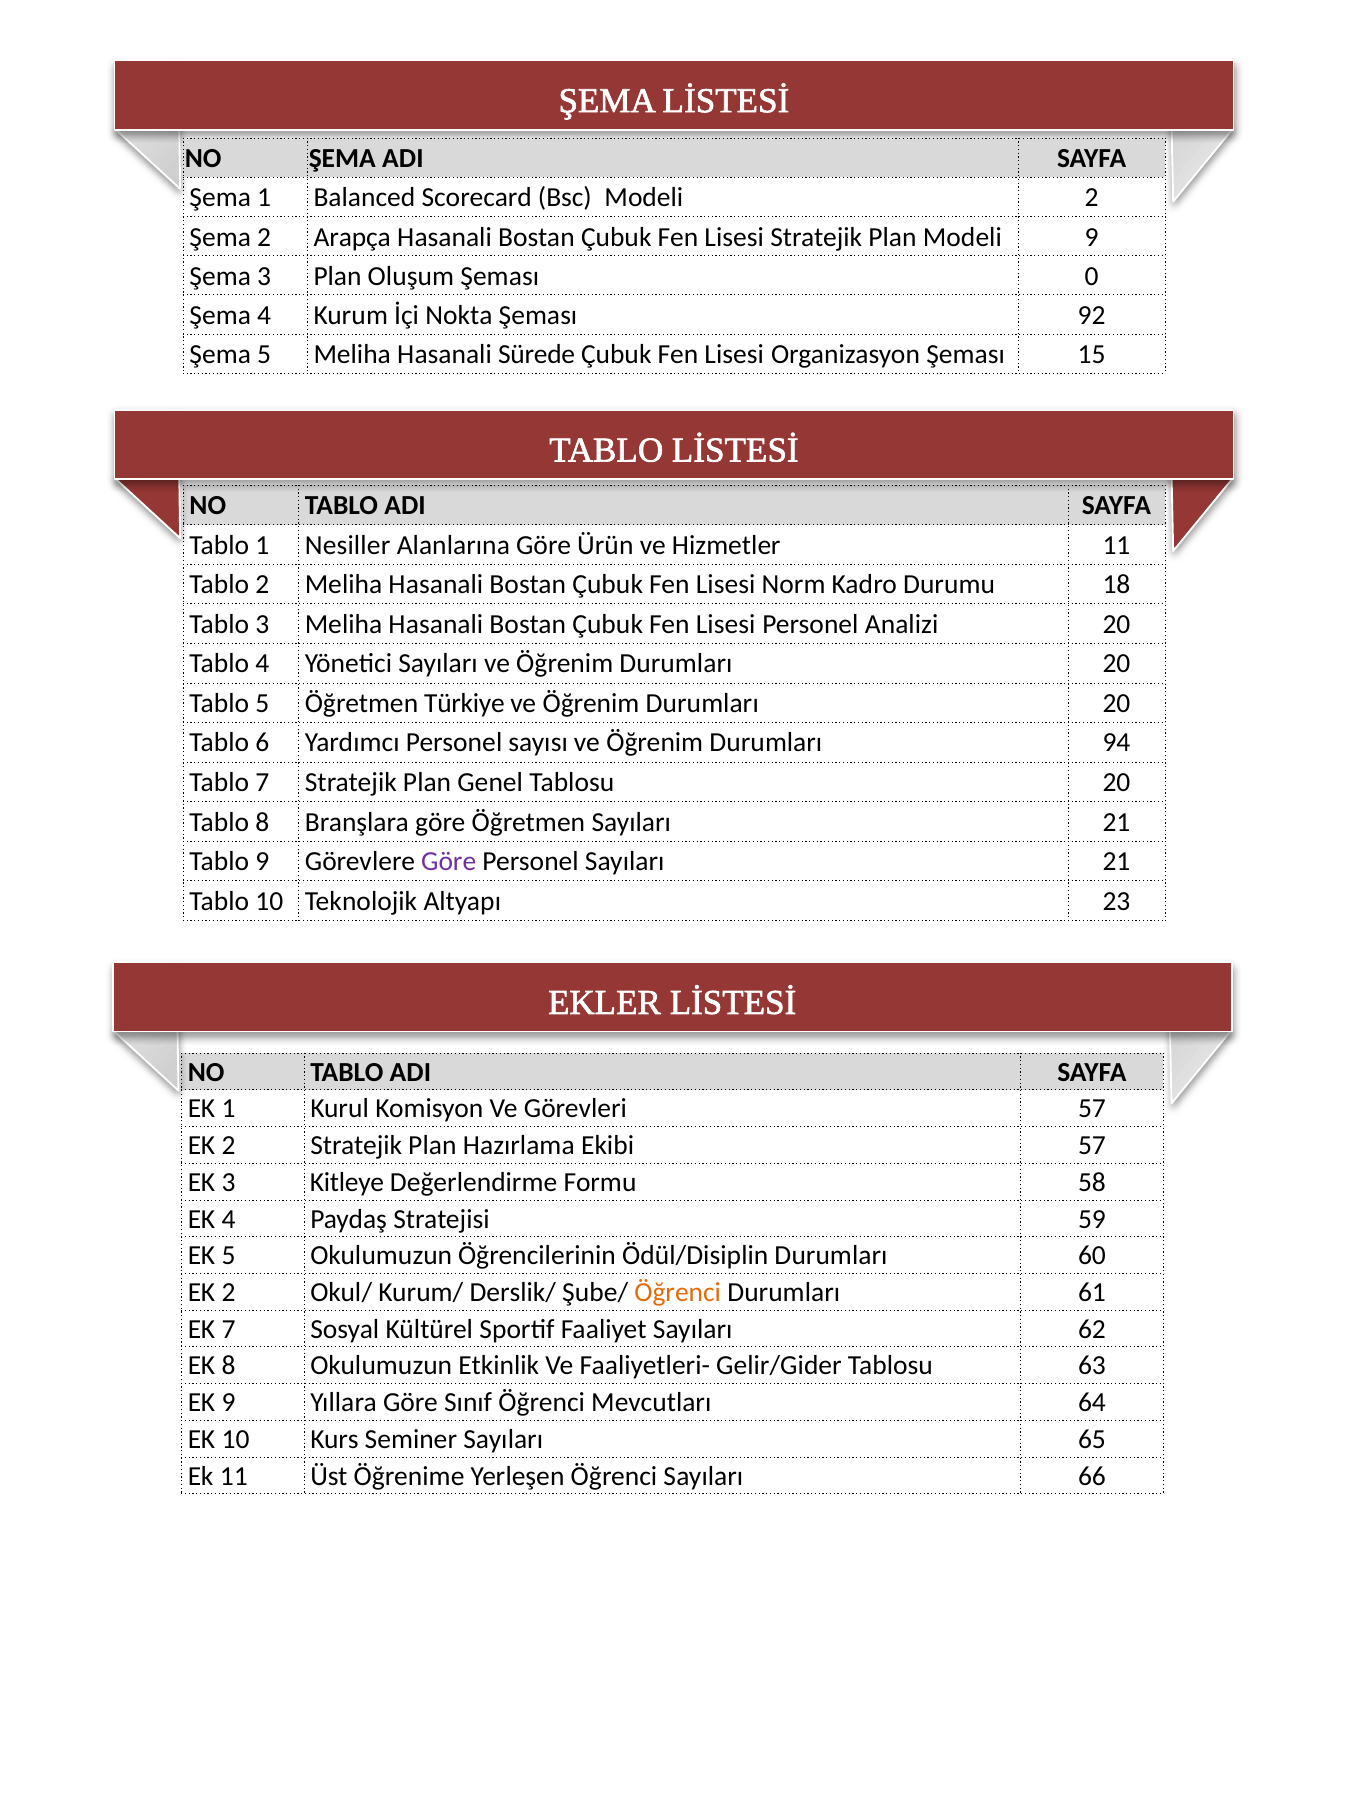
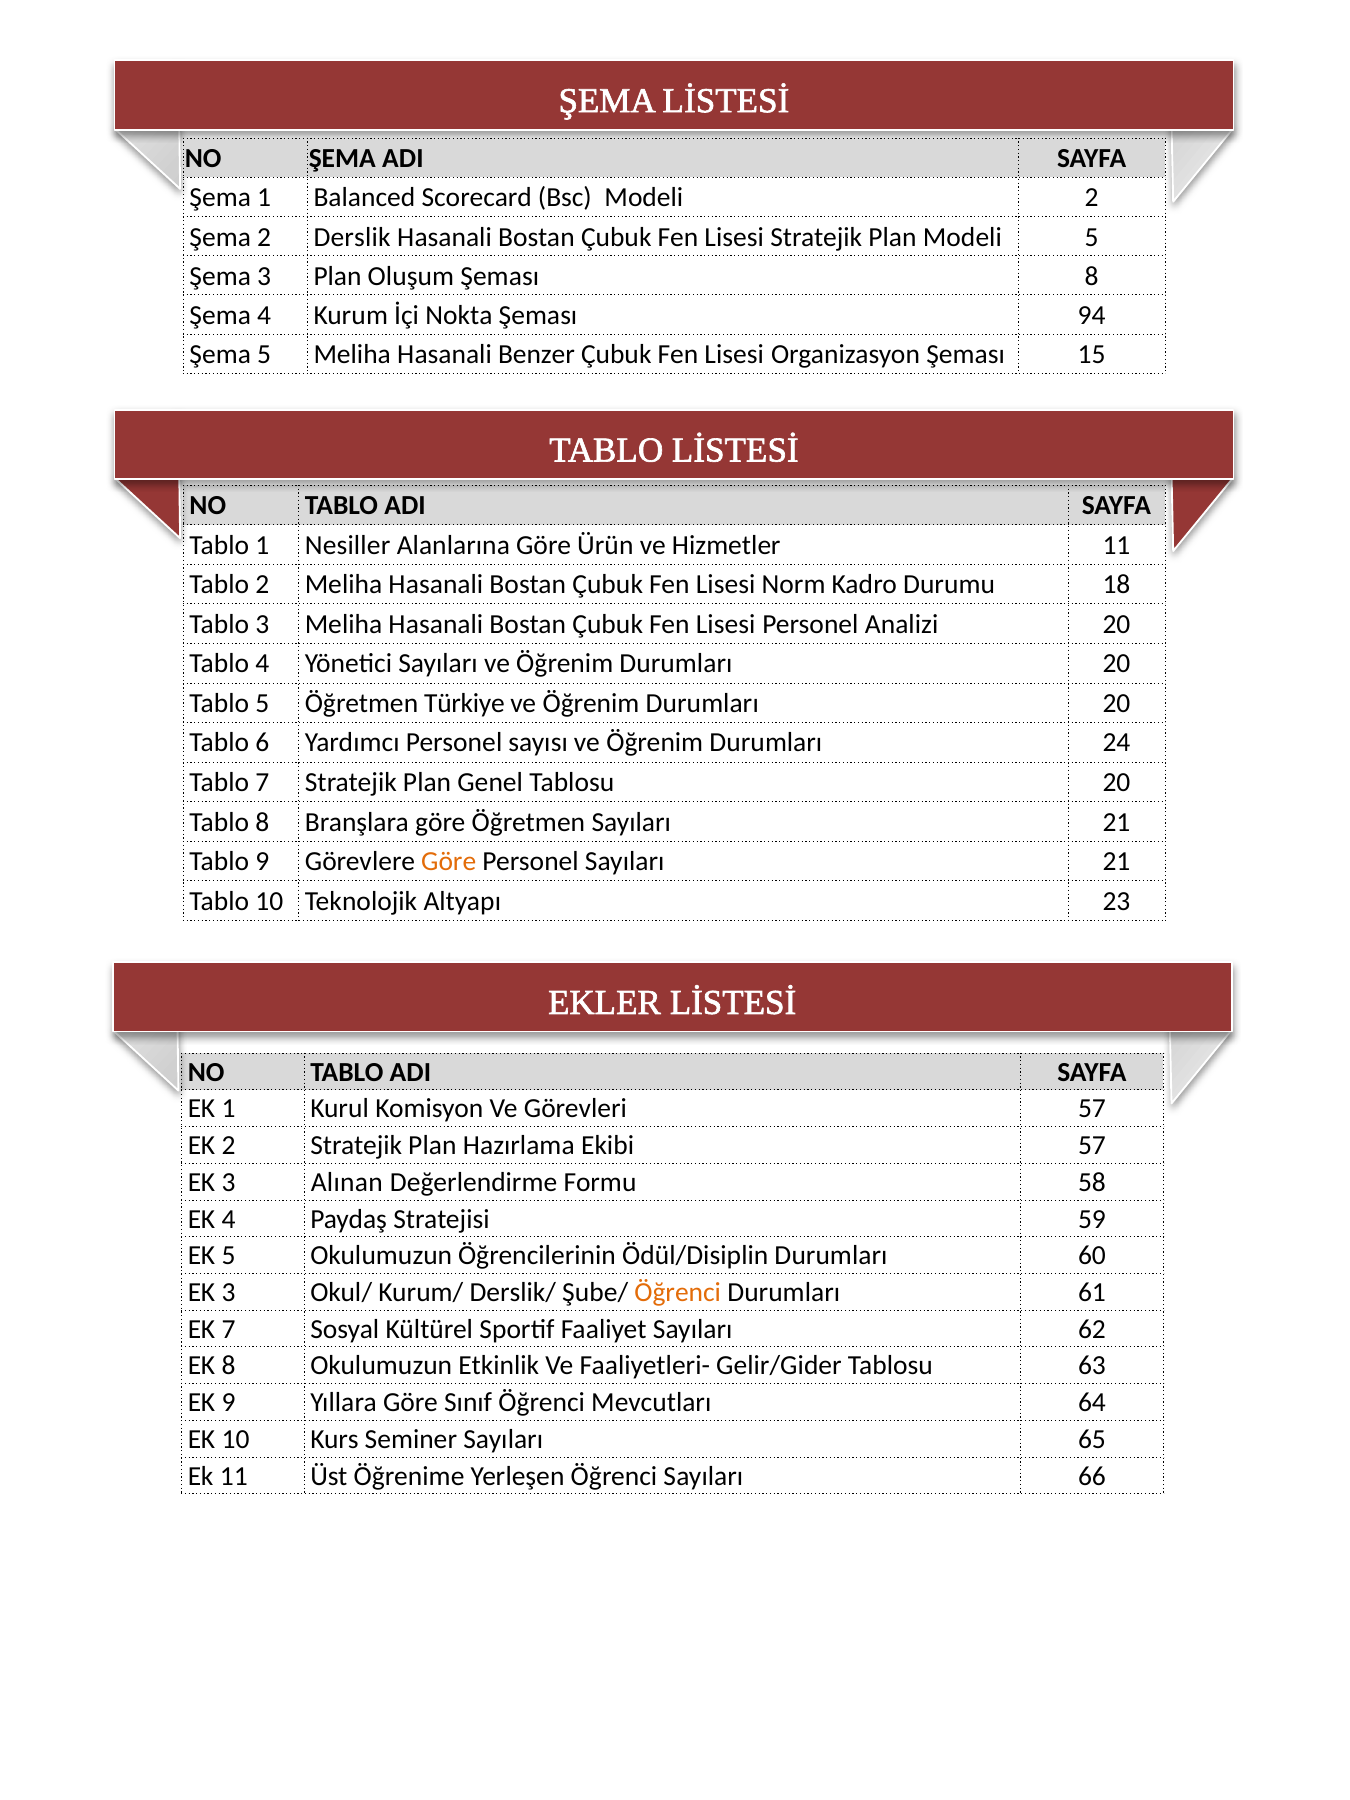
Arapça: Arapça -> Derslik
Modeli 9: 9 -> 5
Şeması 0: 0 -> 8
92: 92 -> 94
Sürede: Sürede -> Benzer
94: 94 -> 24
Göre at (449, 862) colour: purple -> orange
Kitleye: Kitleye -> Alınan
2 at (229, 1292): 2 -> 3
